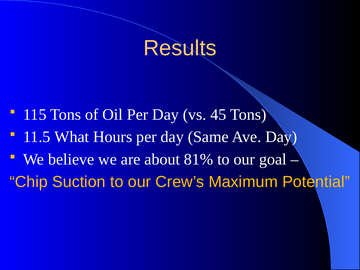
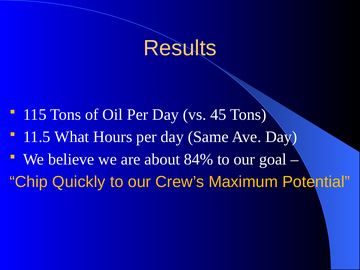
81%: 81% -> 84%
Suction: Suction -> Quickly
